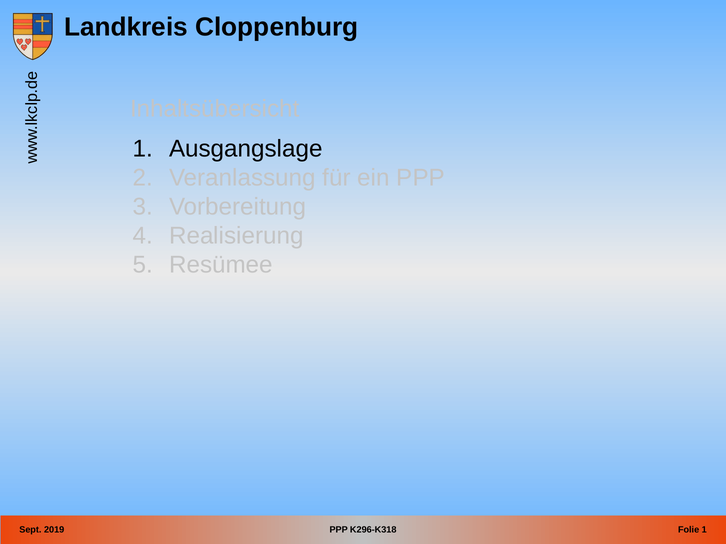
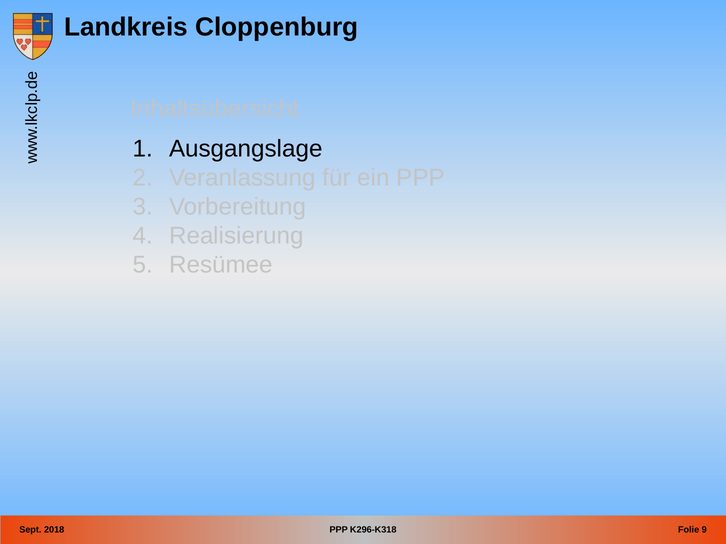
2019: 2019 -> 2018
Folie 1: 1 -> 9
